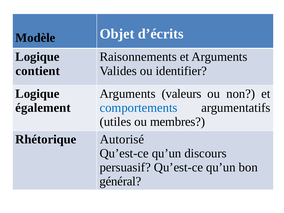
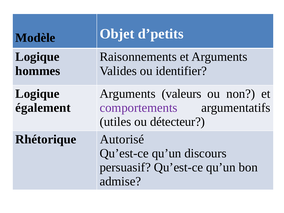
d’écrits: d’écrits -> d’petits
contient: contient -> hommes
comportements colour: blue -> purple
membres: membres -> détecteur
général: général -> admise
